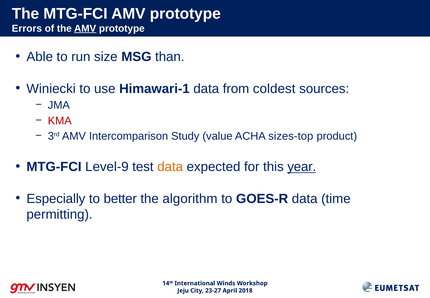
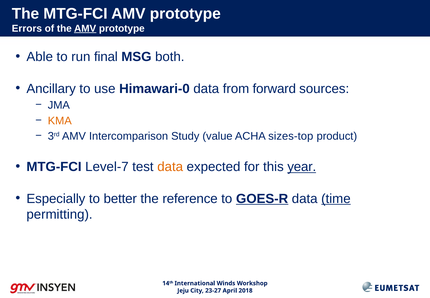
size: size -> final
than: than -> both
Winiecki: Winiecki -> Ancillary
Himawari-1: Himawari-1 -> Himawari-0
coldest: coldest -> forward
KMA colour: red -> orange
Level-9: Level-9 -> Level-7
algorithm: algorithm -> reference
GOES-R underline: none -> present
time underline: none -> present
